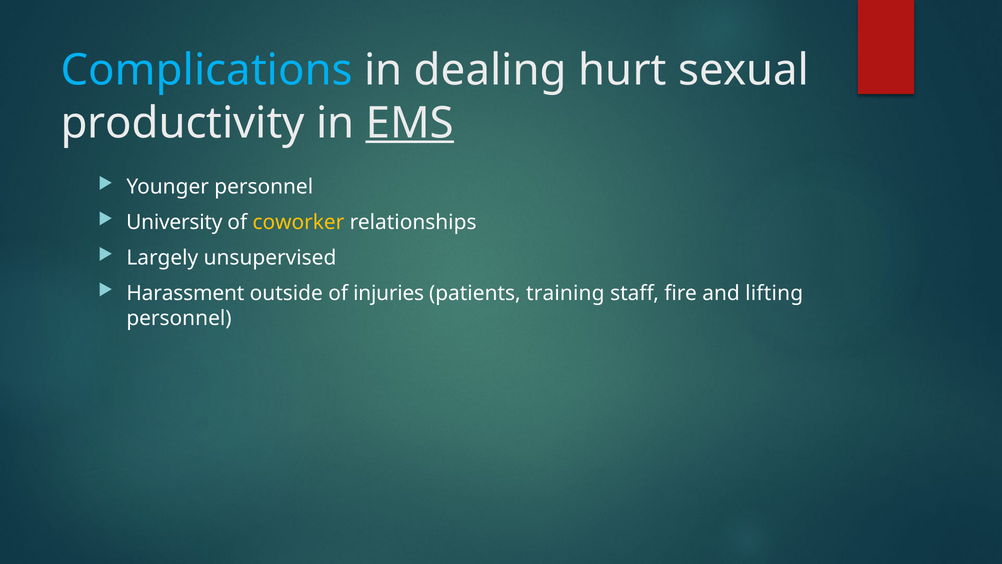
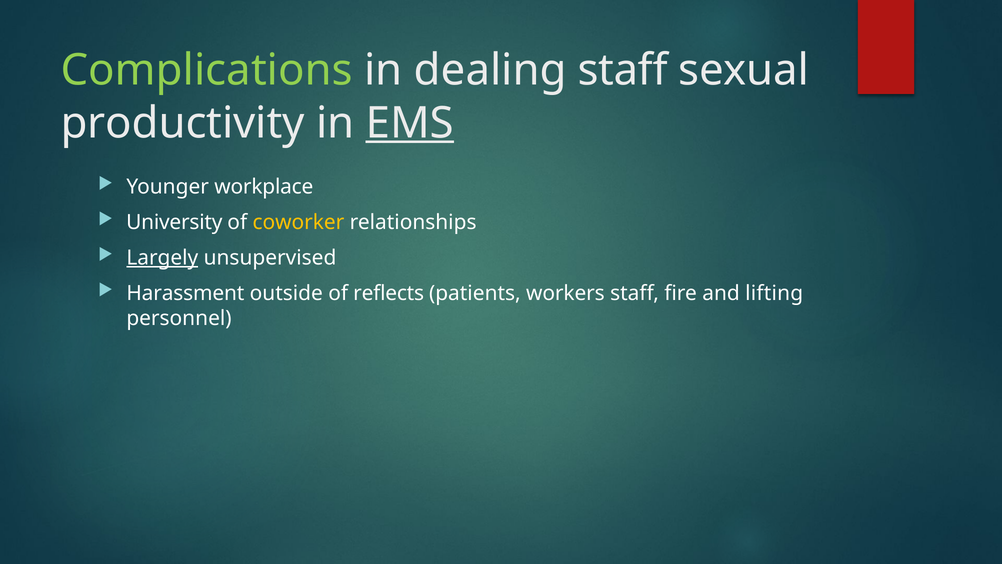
Complications colour: light blue -> light green
dealing hurt: hurt -> staff
Younger personnel: personnel -> workplace
Largely underline: none -> present
injuries: injuries -> reflects
training: training -> workers
